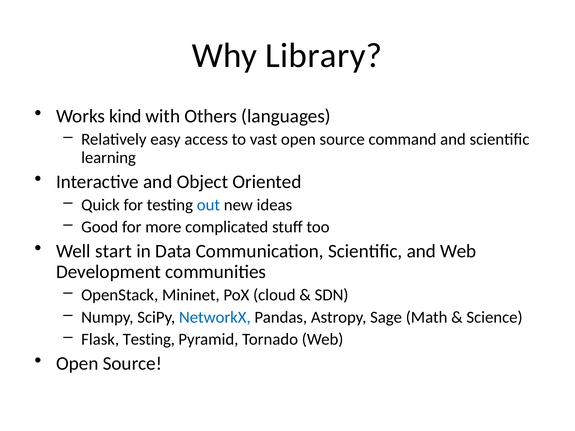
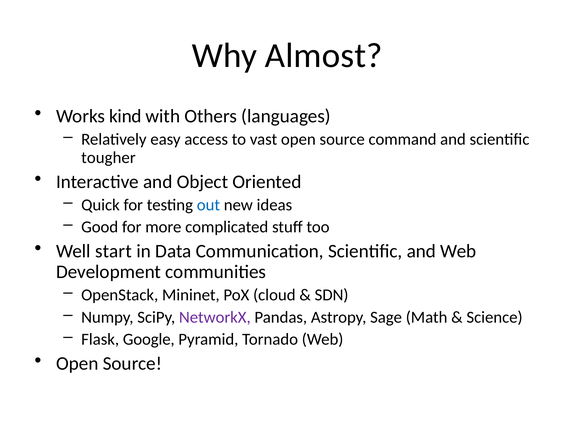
Library: Library -> Almost
learning: learning -> tougher
NetworkX colour: blue -> purple
Flask Testing: Testing -> Google
